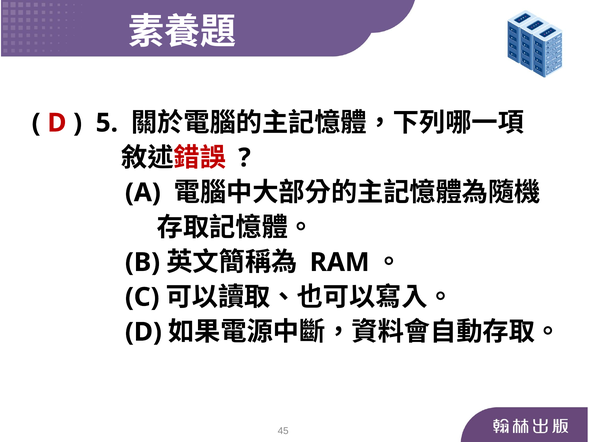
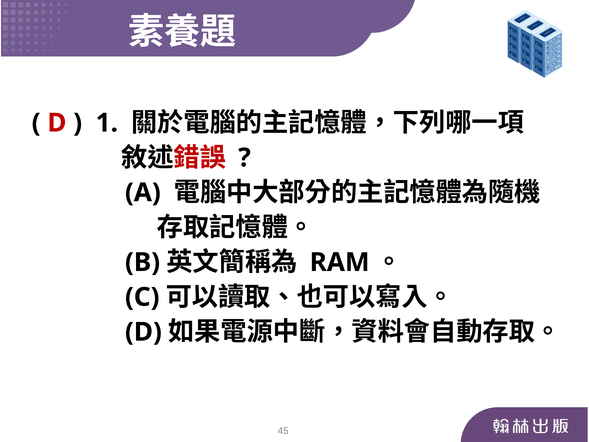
5: 5 -> 1
